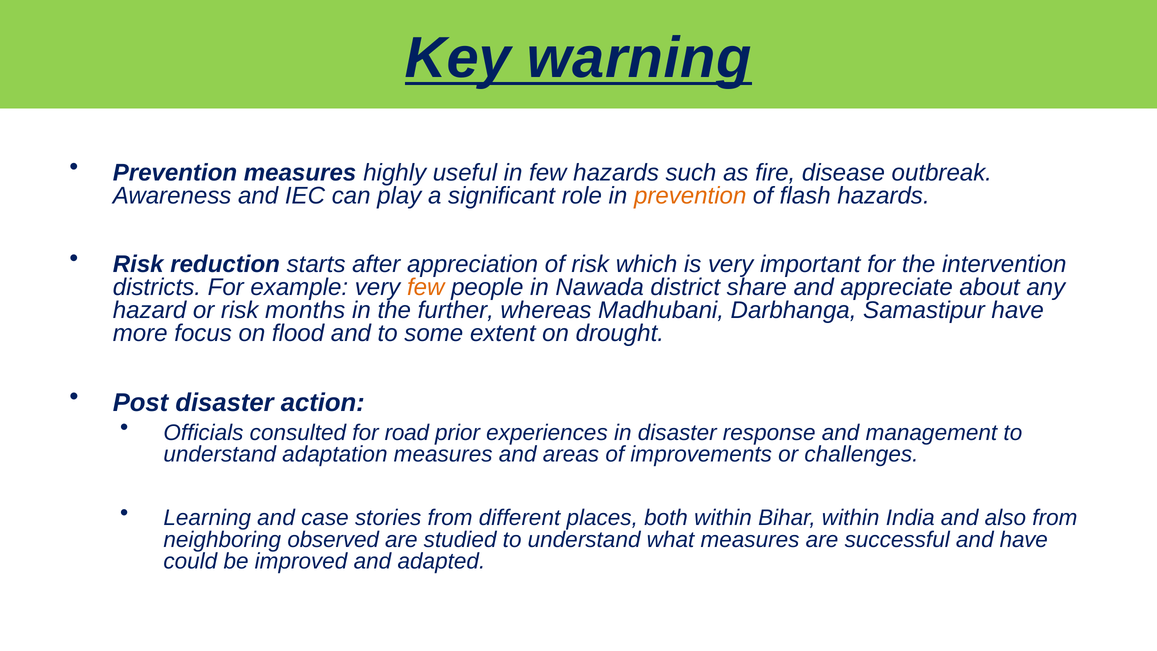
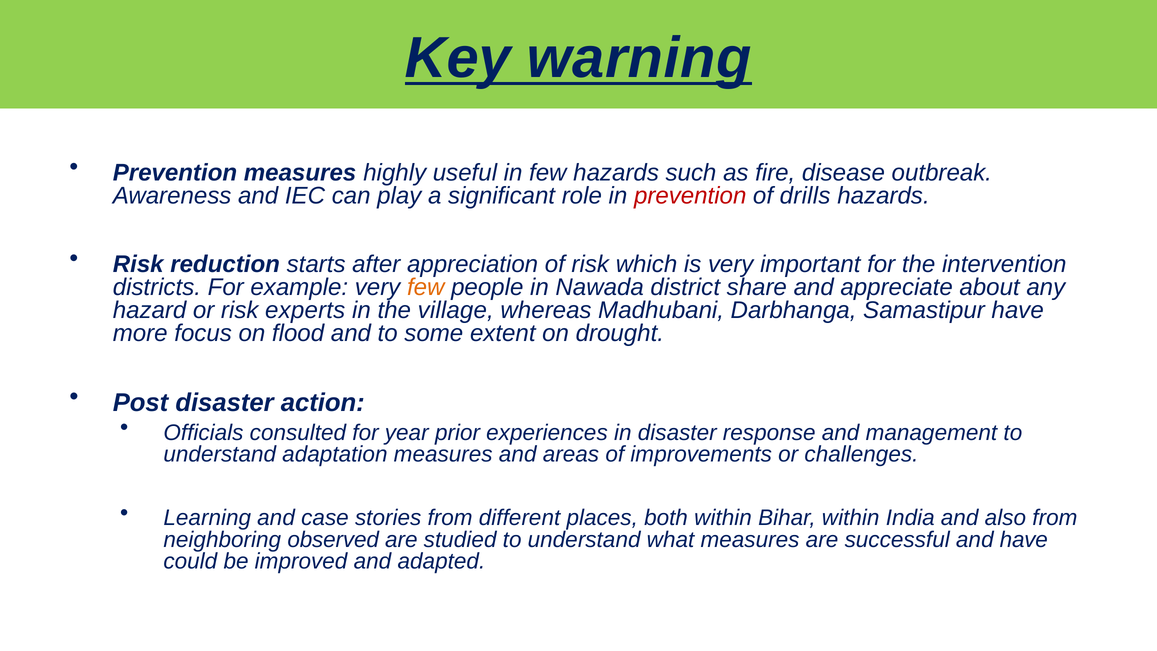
prevention at (690, 196) colour: orange -> red
flash: flash -> drills
months: months -> experts
further: further -> village
road: road -> year
